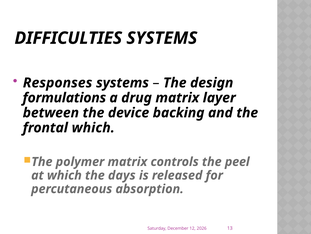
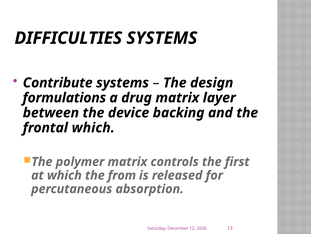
Responses: Responses -> Contribute
peel: peel -> first
days: days -> from
